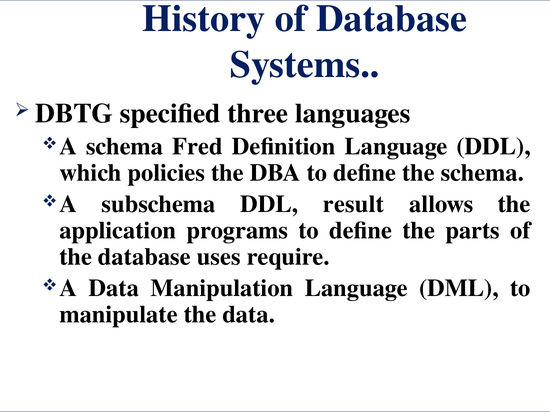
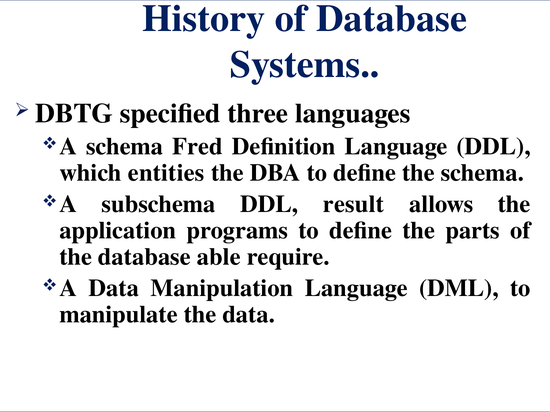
policies: policies -> entities
uses: uses -> able
